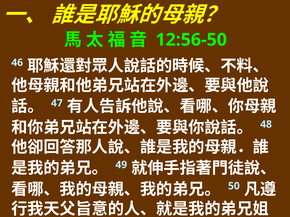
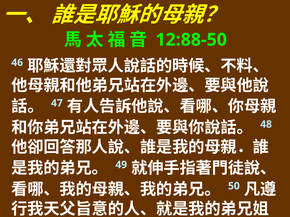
12:56-50: 12:56-50 -> 12:88-50
